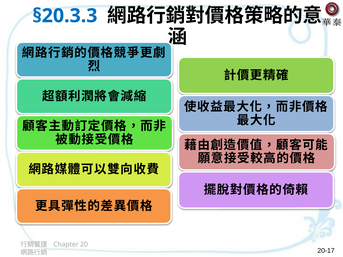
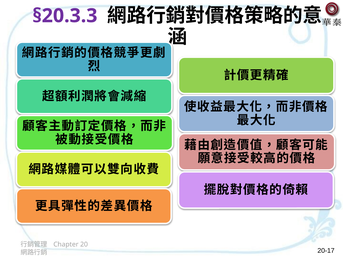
§20.3.3 colour: blue -> purple
